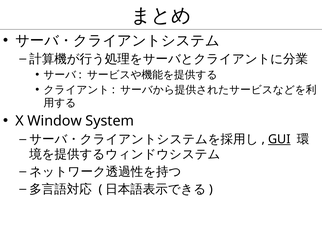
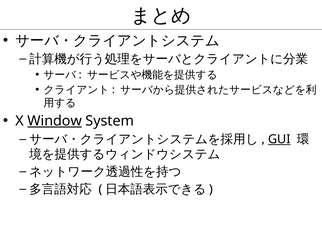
Window underline: none -> present
